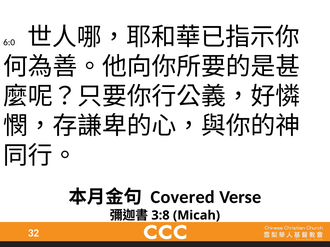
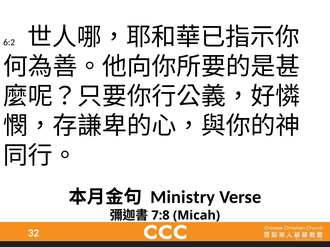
6:0: 6:0 -> 6:2
Covered: Covered -> Ministry
3:8: 3:8 -> 7:8
